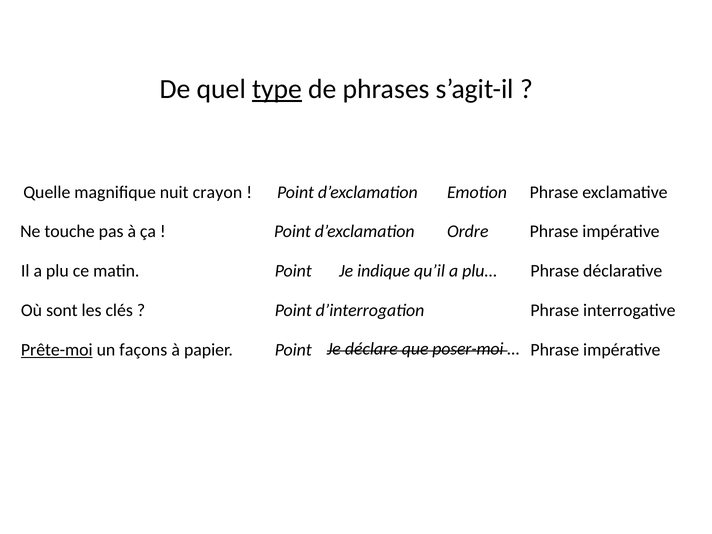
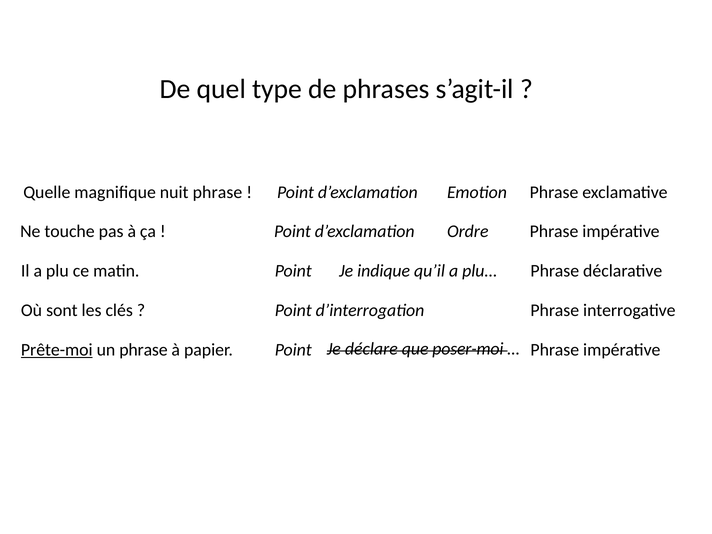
type underline: present -> none
nuit crayon: crayon -> phrase
un façons: façons -> phrase
